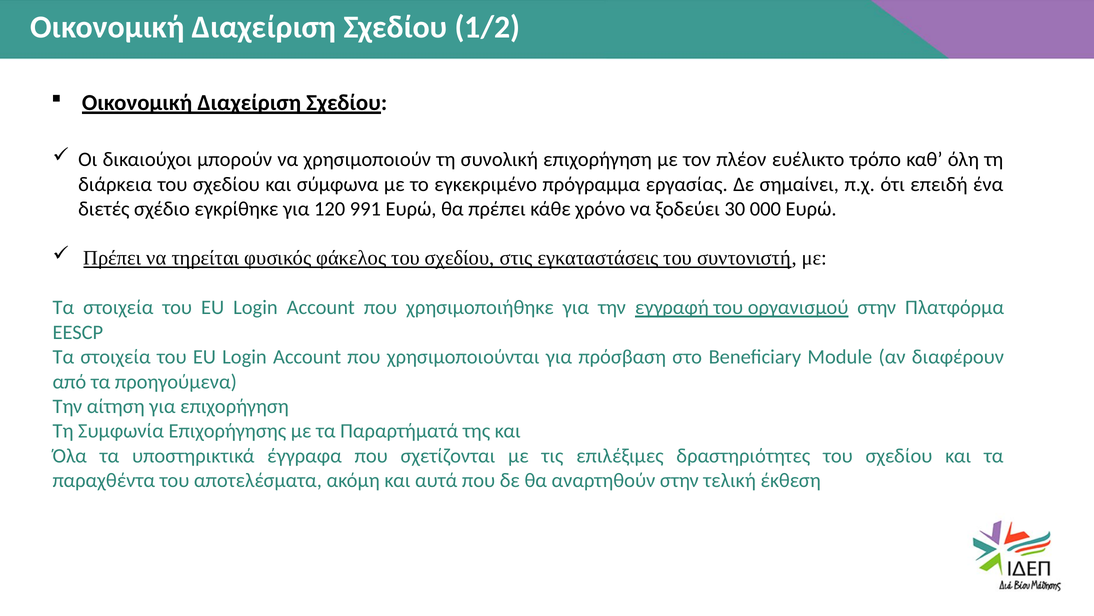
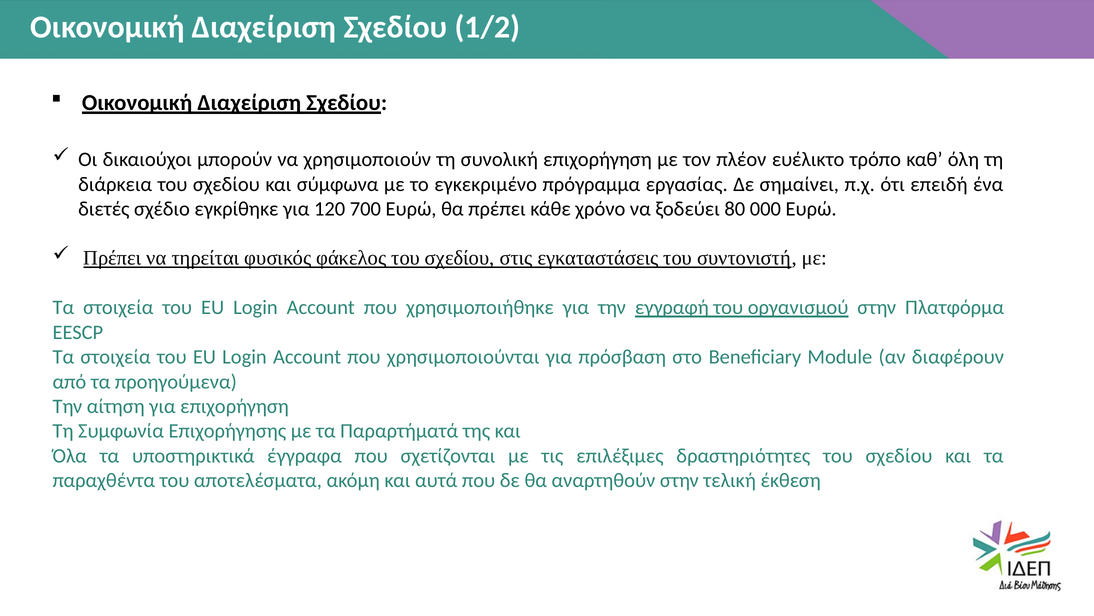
991: 991 -> 700
30: 30 -> 80
